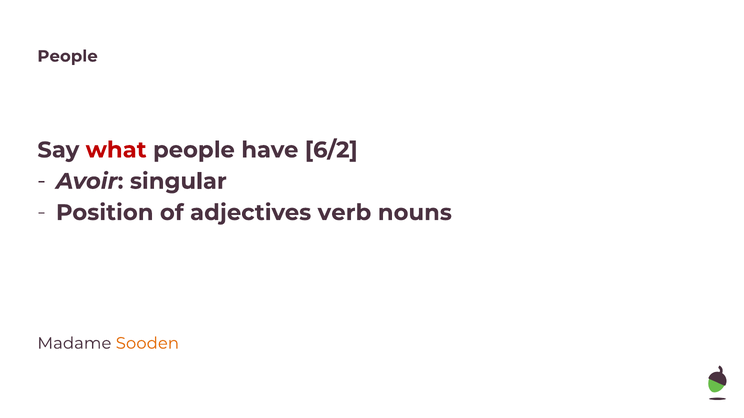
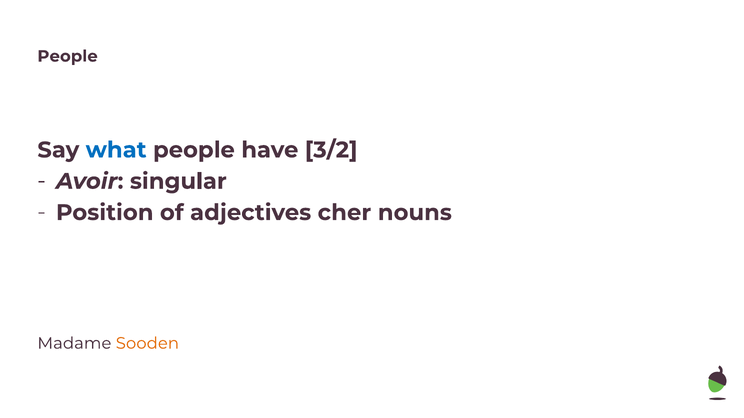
what colour: red -> blue
6/2: 6/2 -> 3/2
verb: verb -> cher
